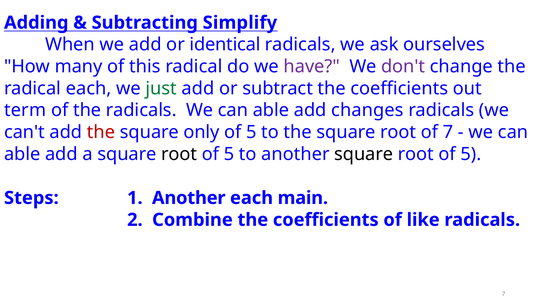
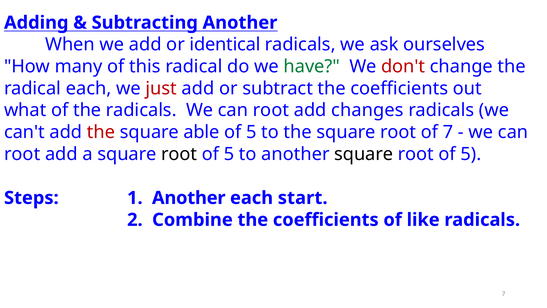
Subtracting Simplify: Simplify -> Another
have colour: purple -> green
don't colour: purple -> red
just colour: green -> red
term: term -> what
radicals We can able: able -> root
only: only -> able
able at (22, 154): able -> root
main: main -> start
